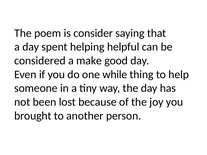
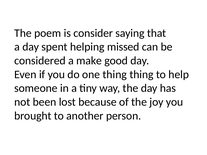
helpful: helpful -> missed
one while: while -> thing
